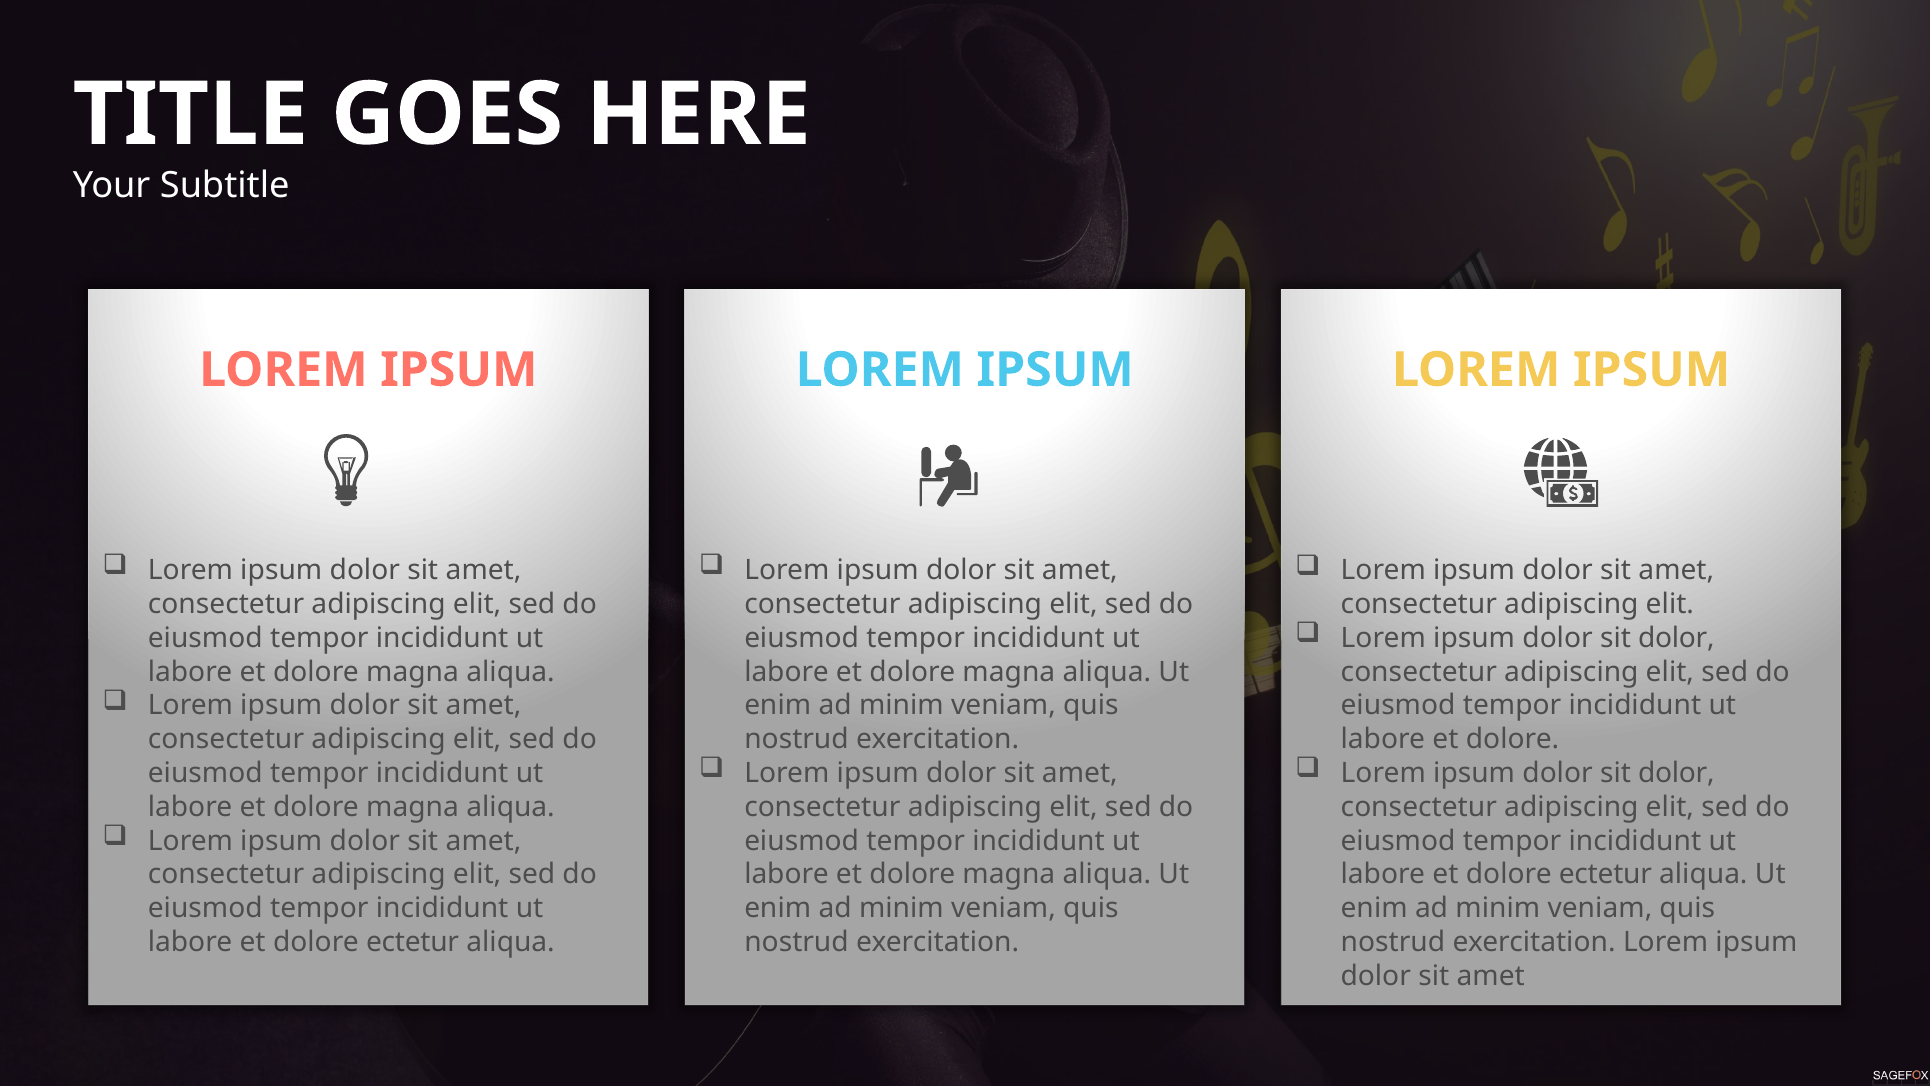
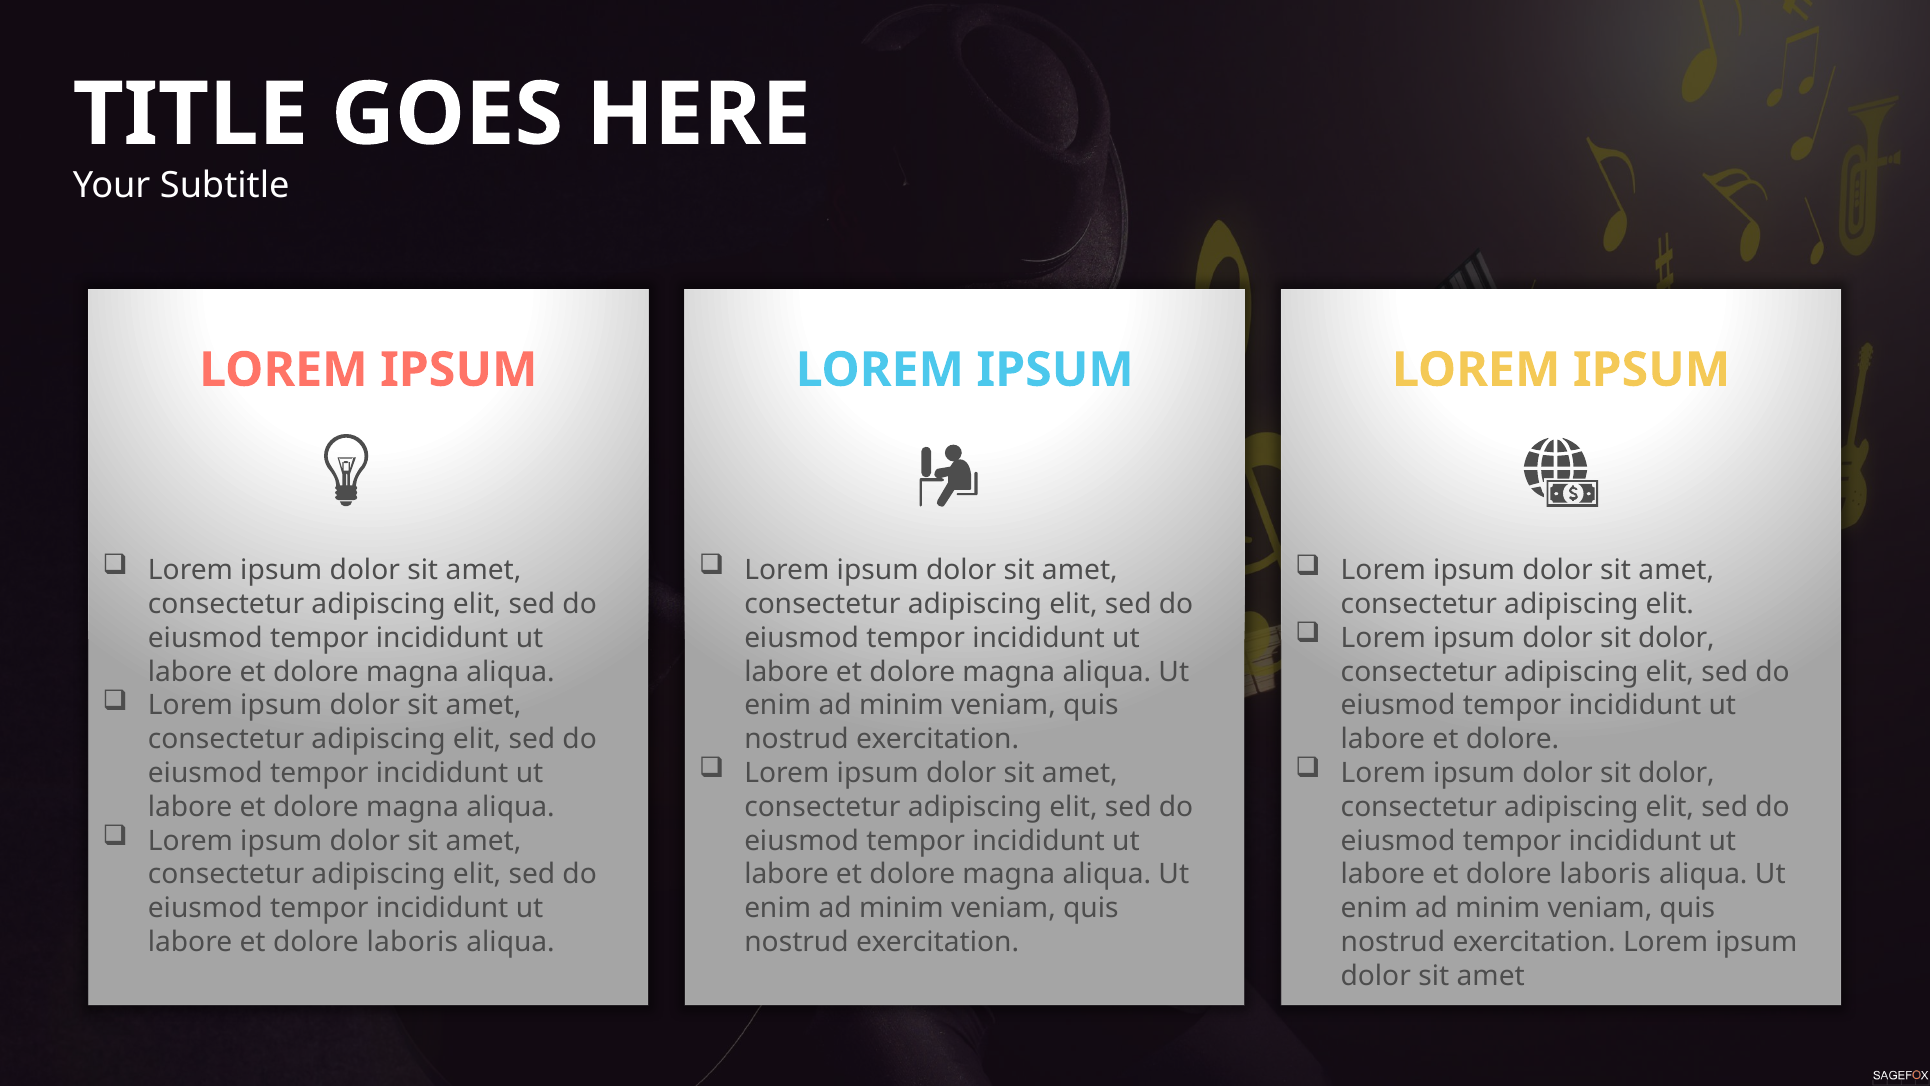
ectetur at (1605, 874): ectetur -> laboris
ectetur at (413, 942): ectetur -> laboris
